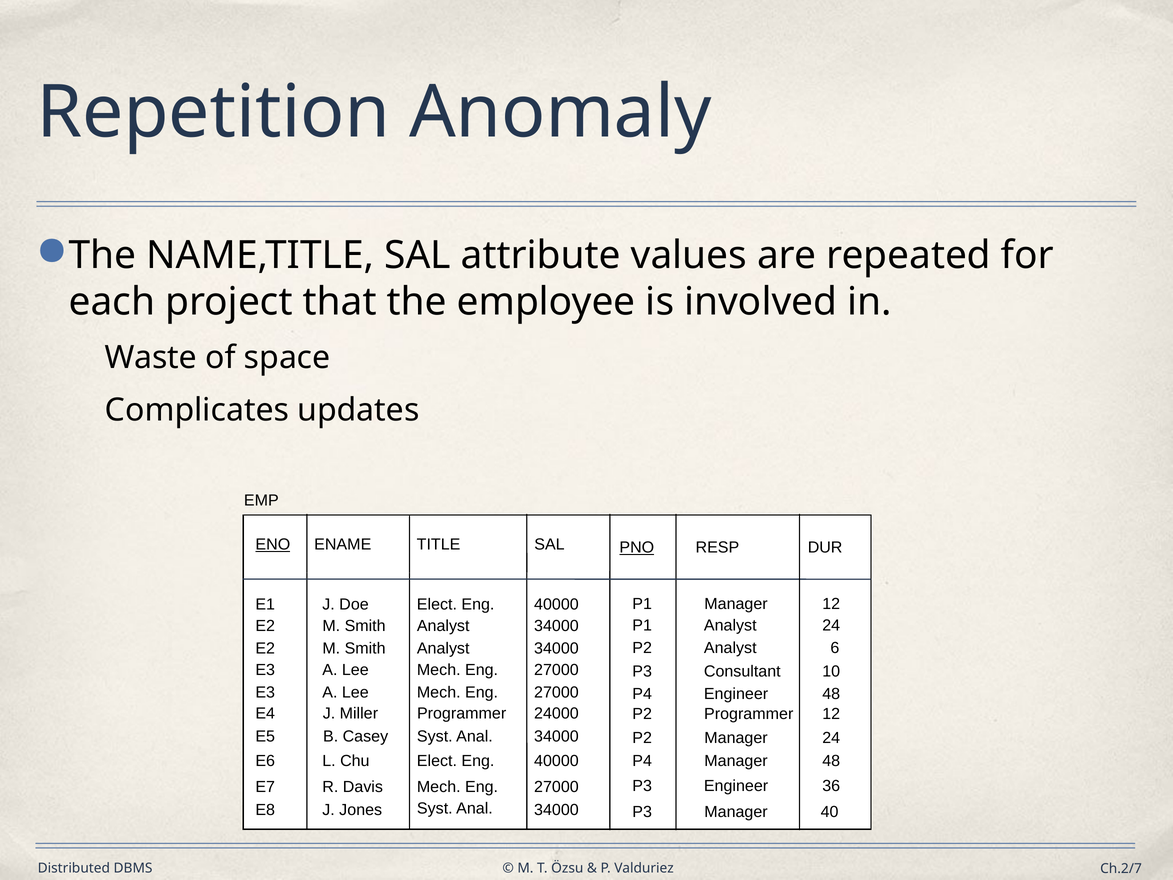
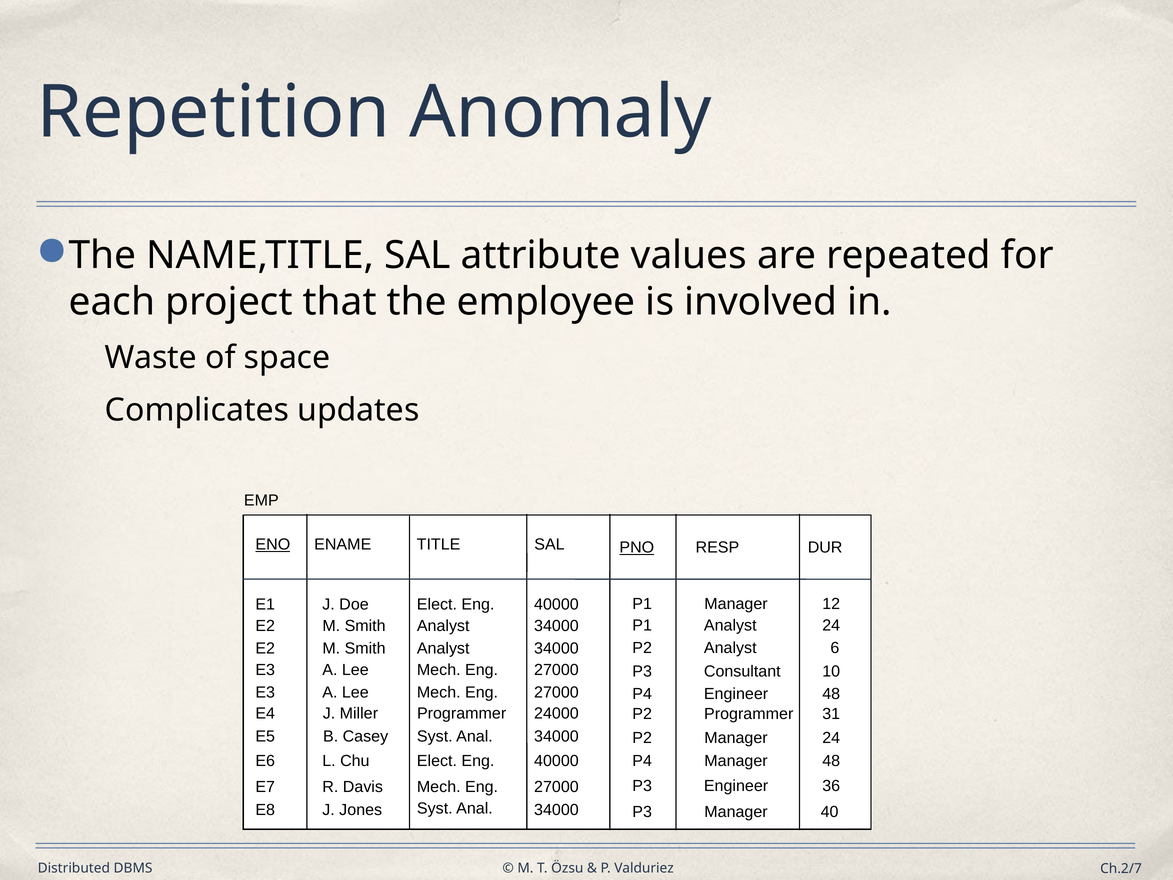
Programmer 12: 12 -> 31
